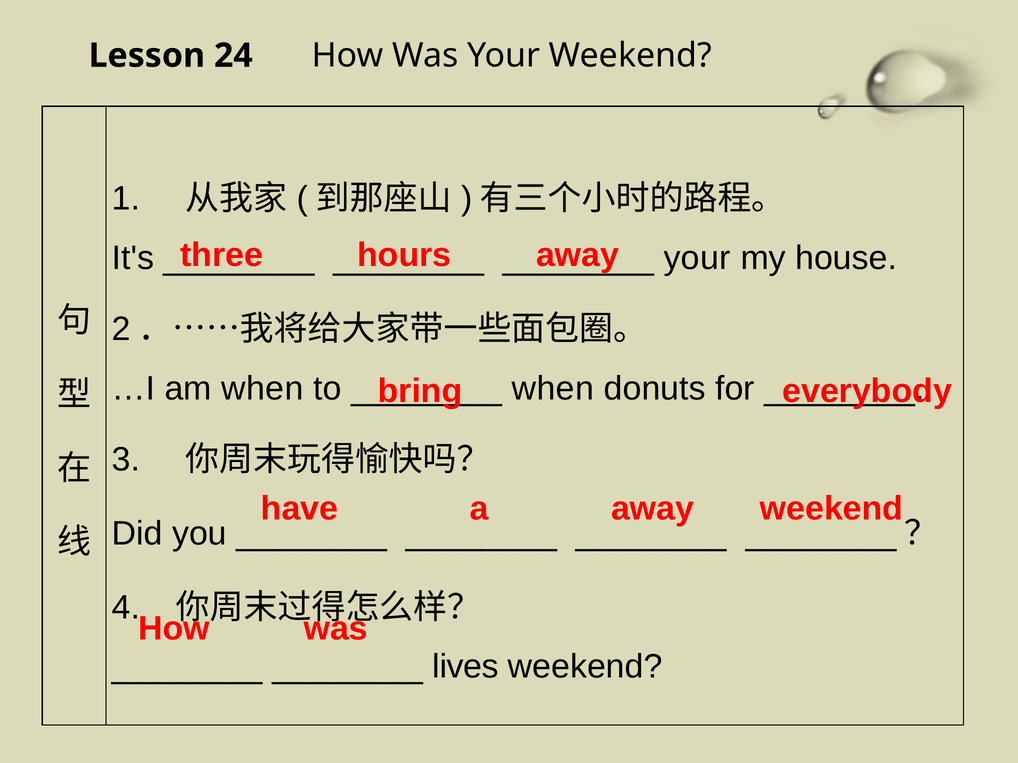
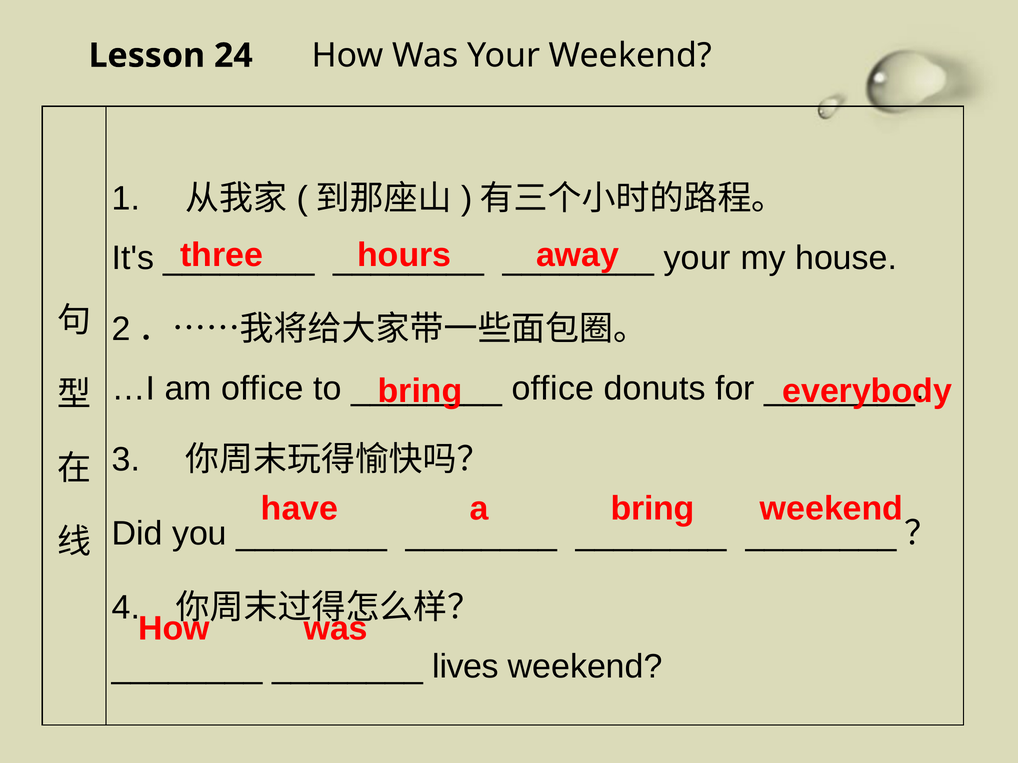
am when: when -> office
when at (553, 389): when -> office
a away: away -> bring
